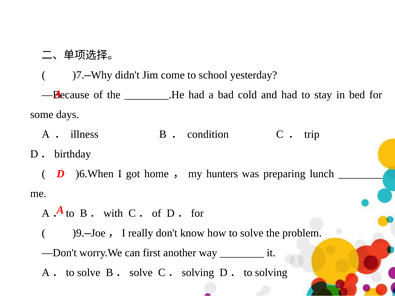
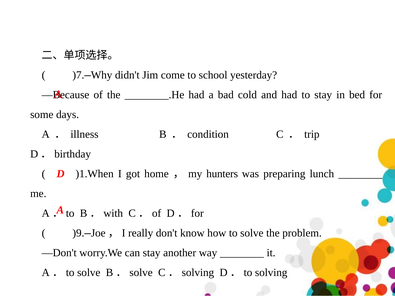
)6.When: )6.When -> )1.When
can first: first -> stay
